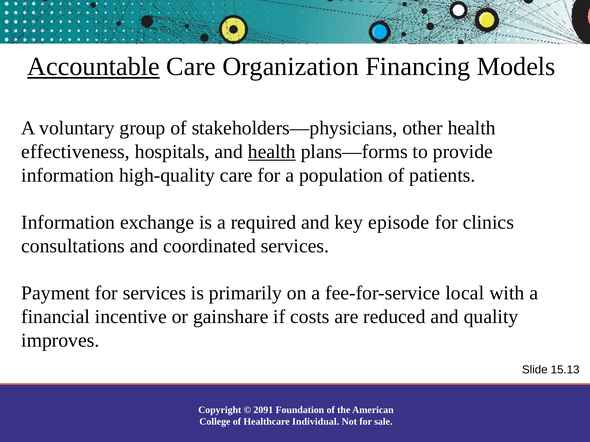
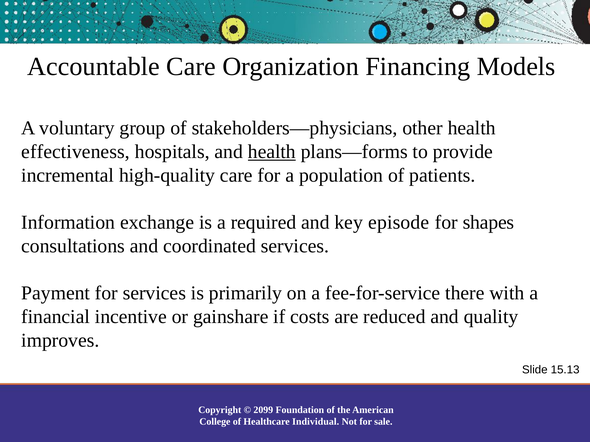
Accountable underline: present -> none
information at (68, 176): information -> incremental
clinics: clinics -> shapes
local: local -> there
2091: 2091 -> 2099
